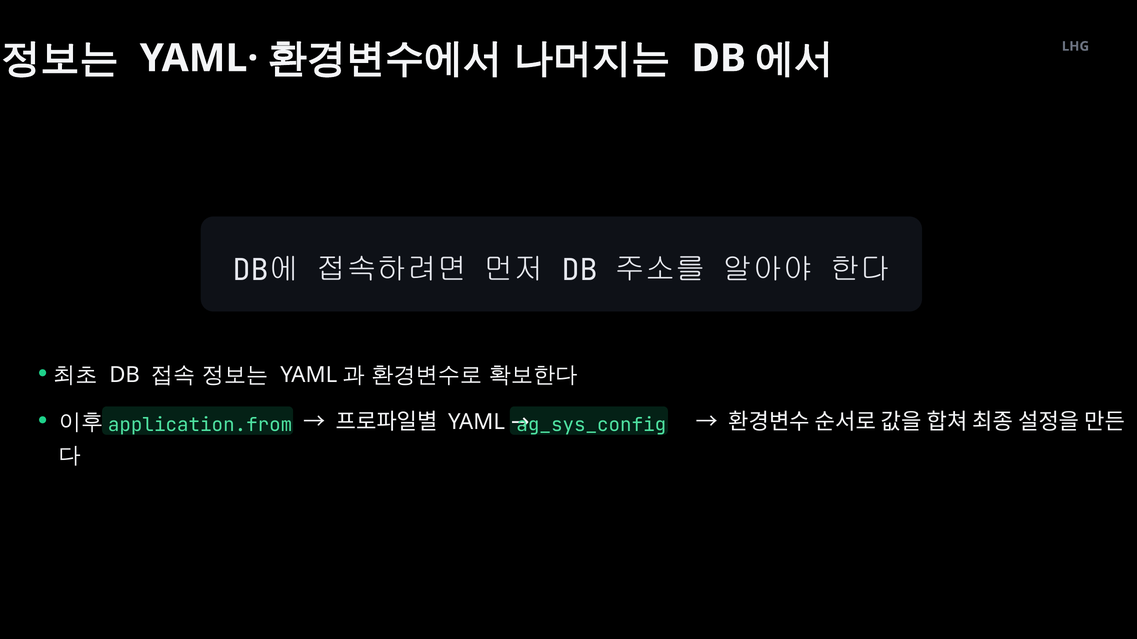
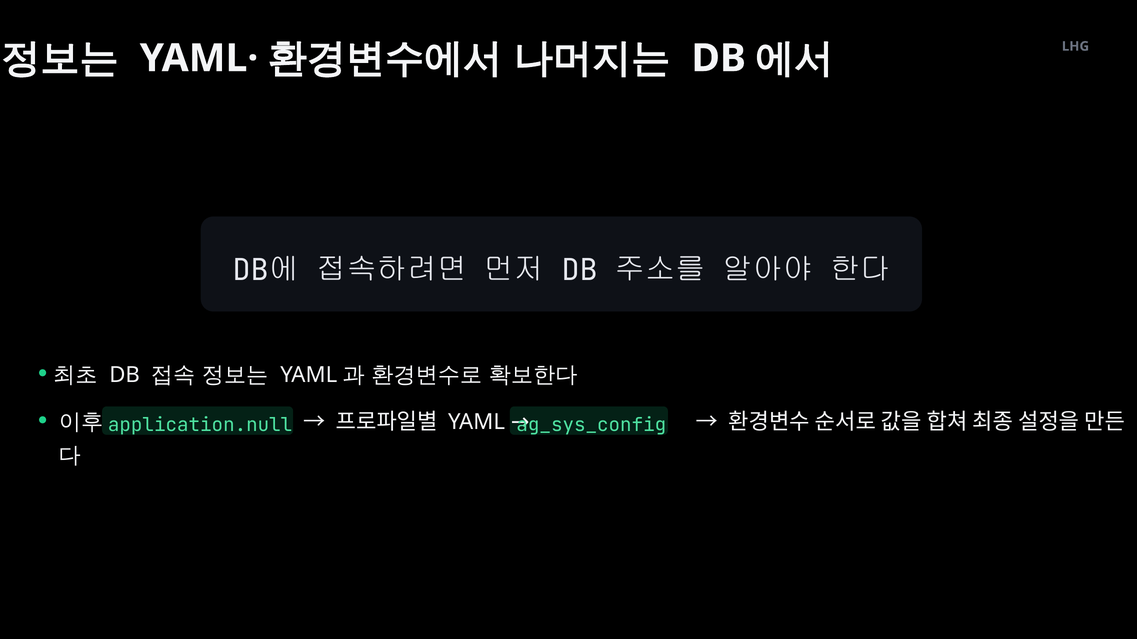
application.from: application.from -> application.null
